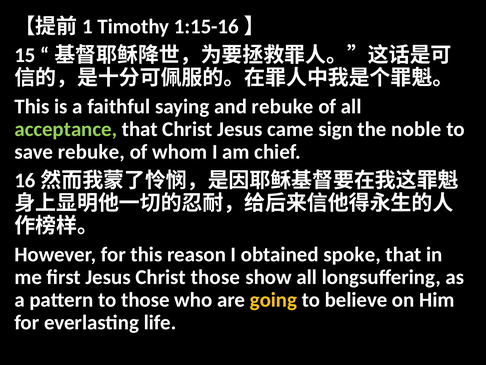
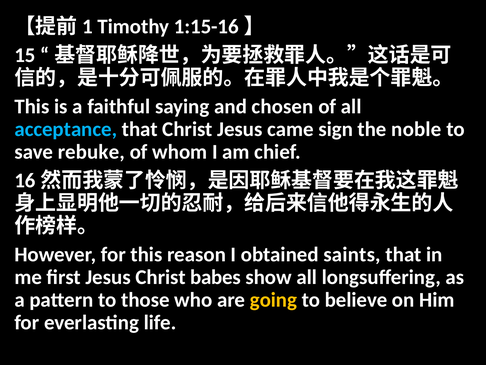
and rebuke: rebuke -> chosen
acceptance colour: light green -> light blue
spoke: spoke -> saints
Christ those: those -> babes
